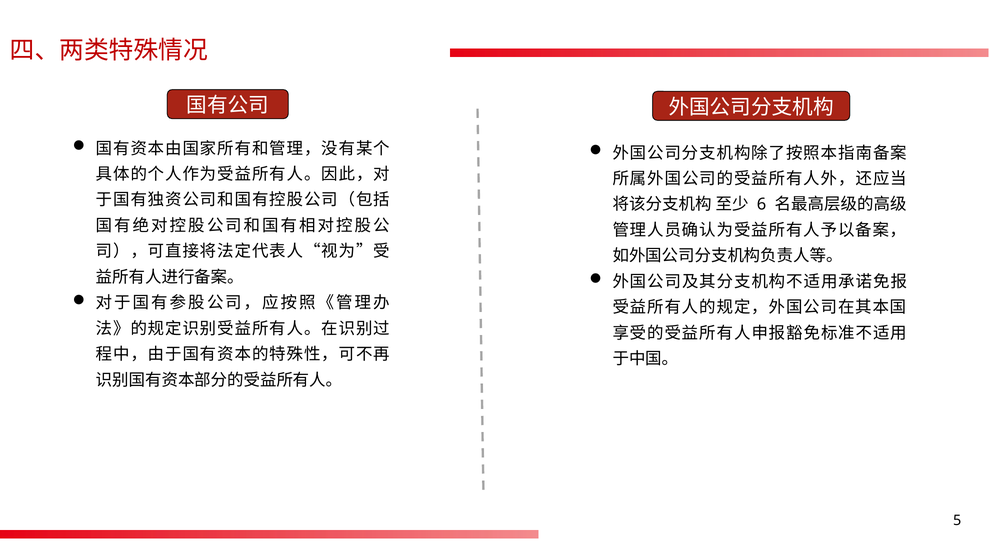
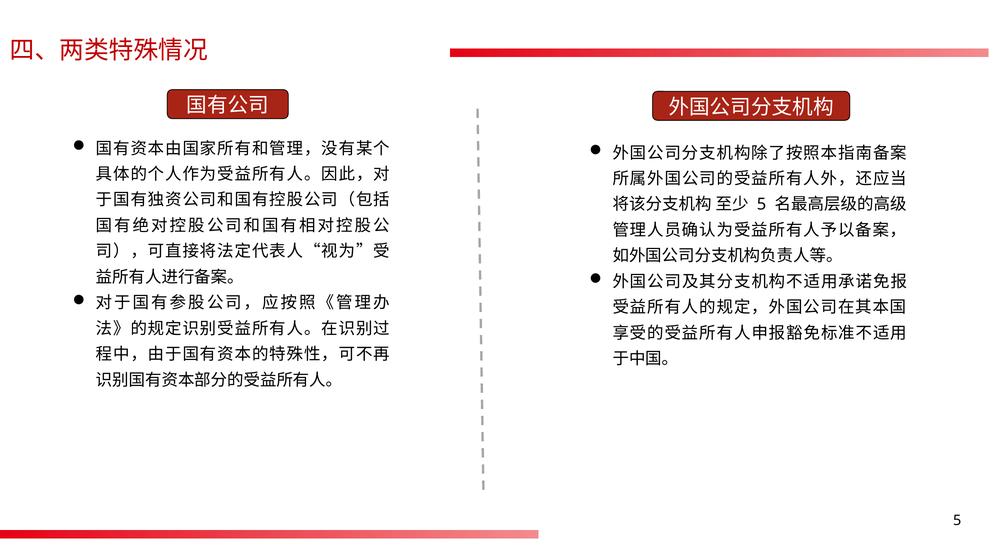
6 at (762, 204): 6 -> 5
